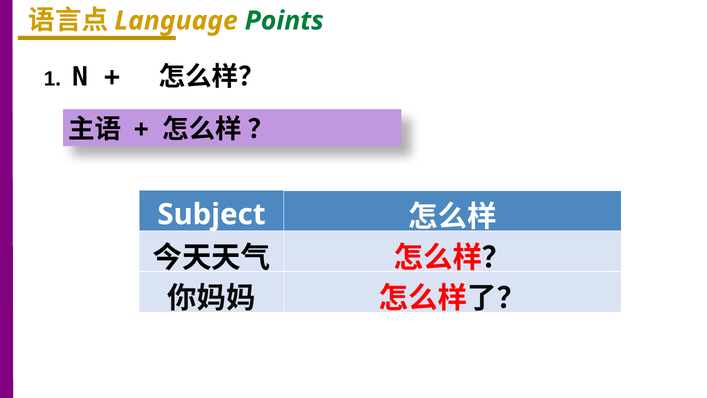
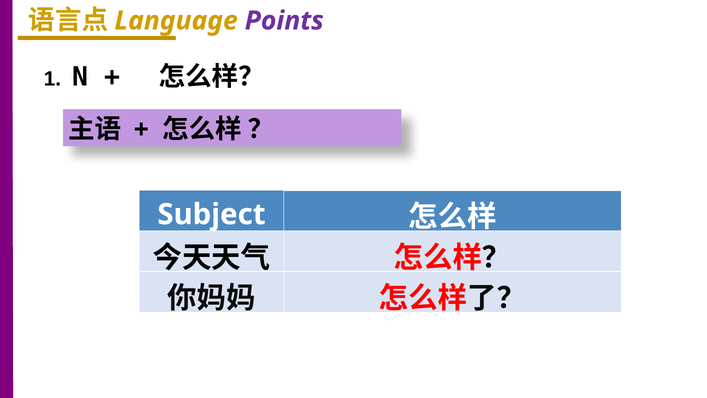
Points colour: green -> purple
